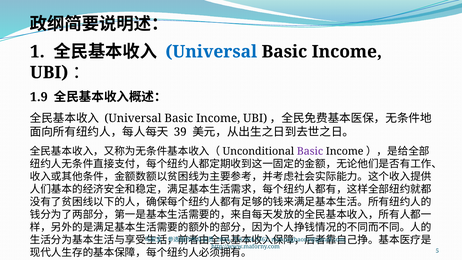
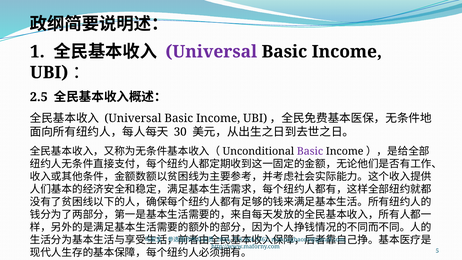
Universal at (211, 52) colour: blue -> purple
1.9: 1.9 -> 2.5
39: 39 -> 30
